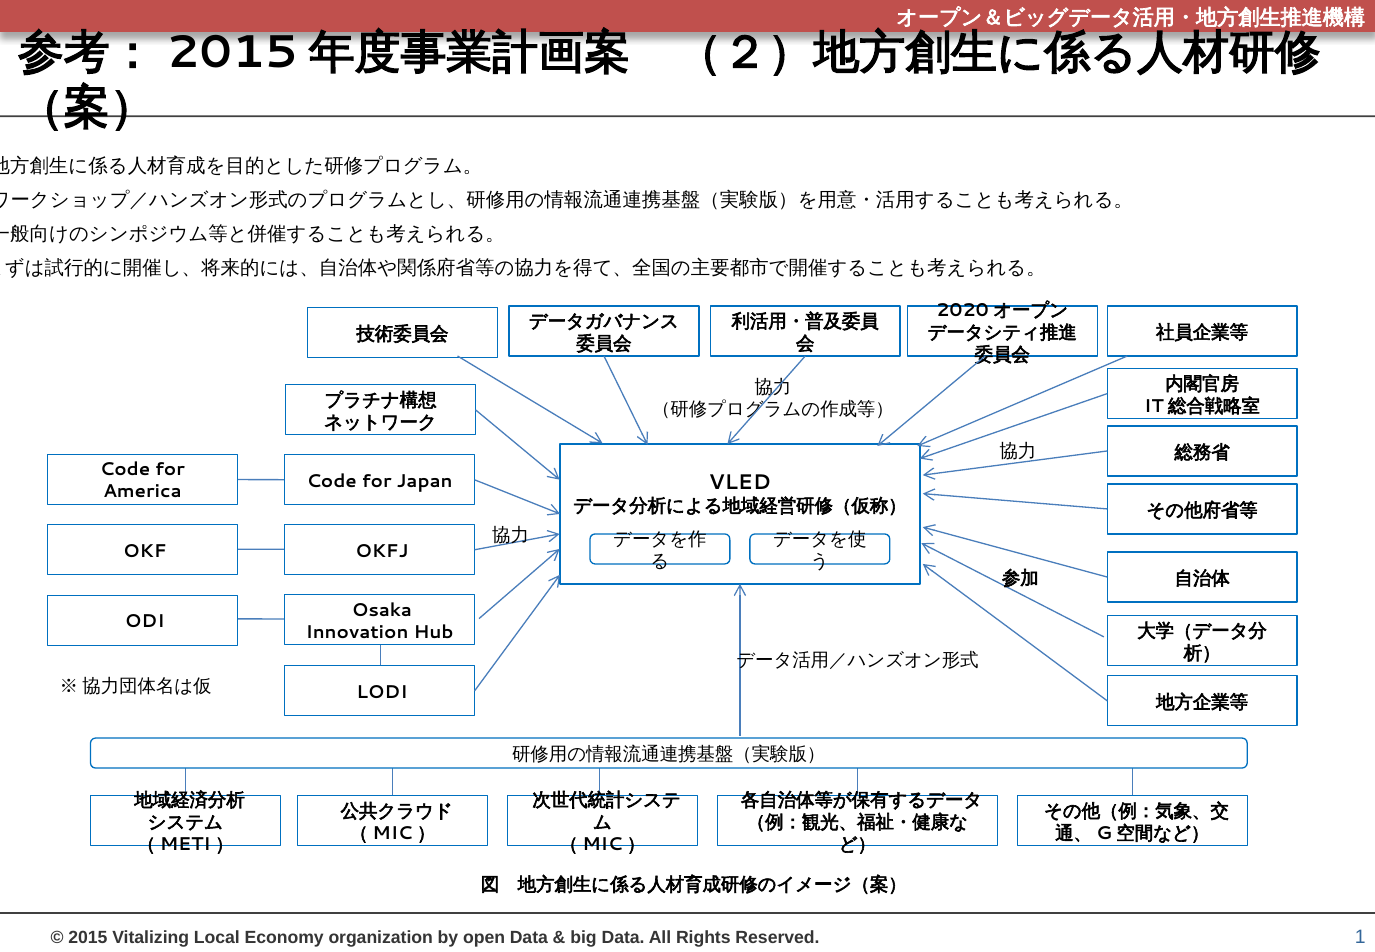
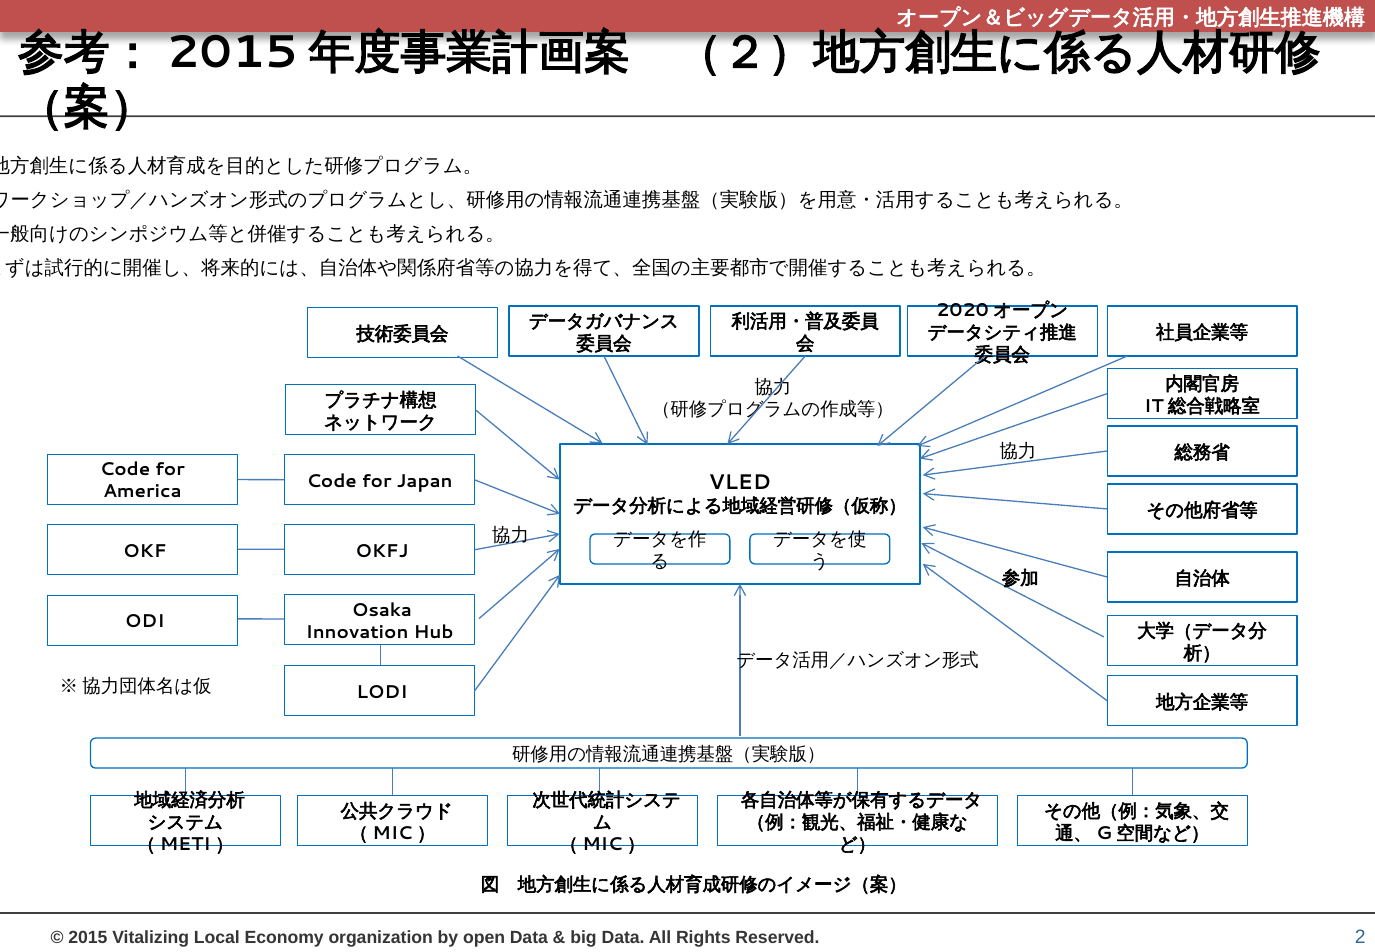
1: 1 -> 2
